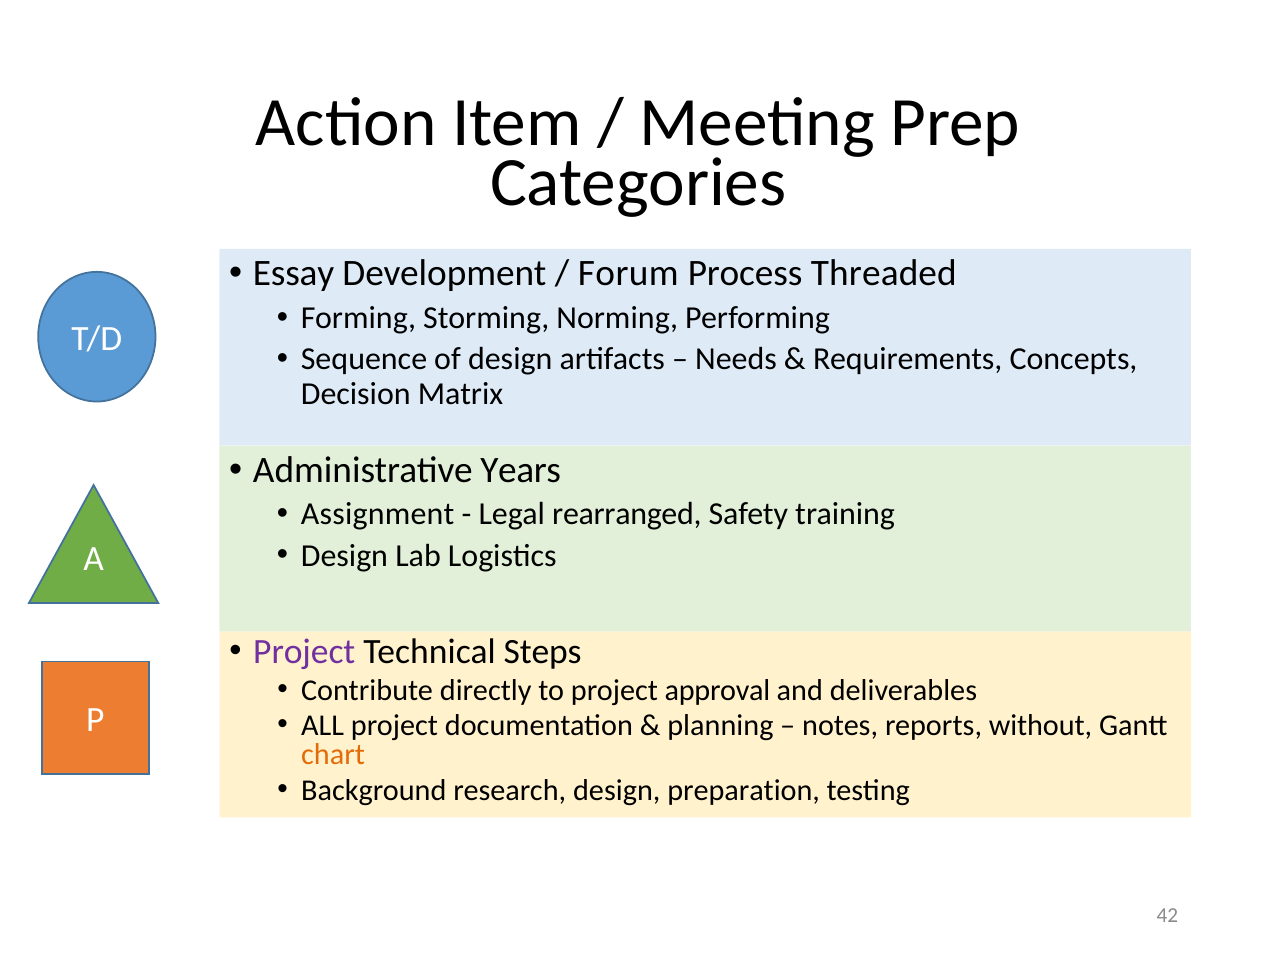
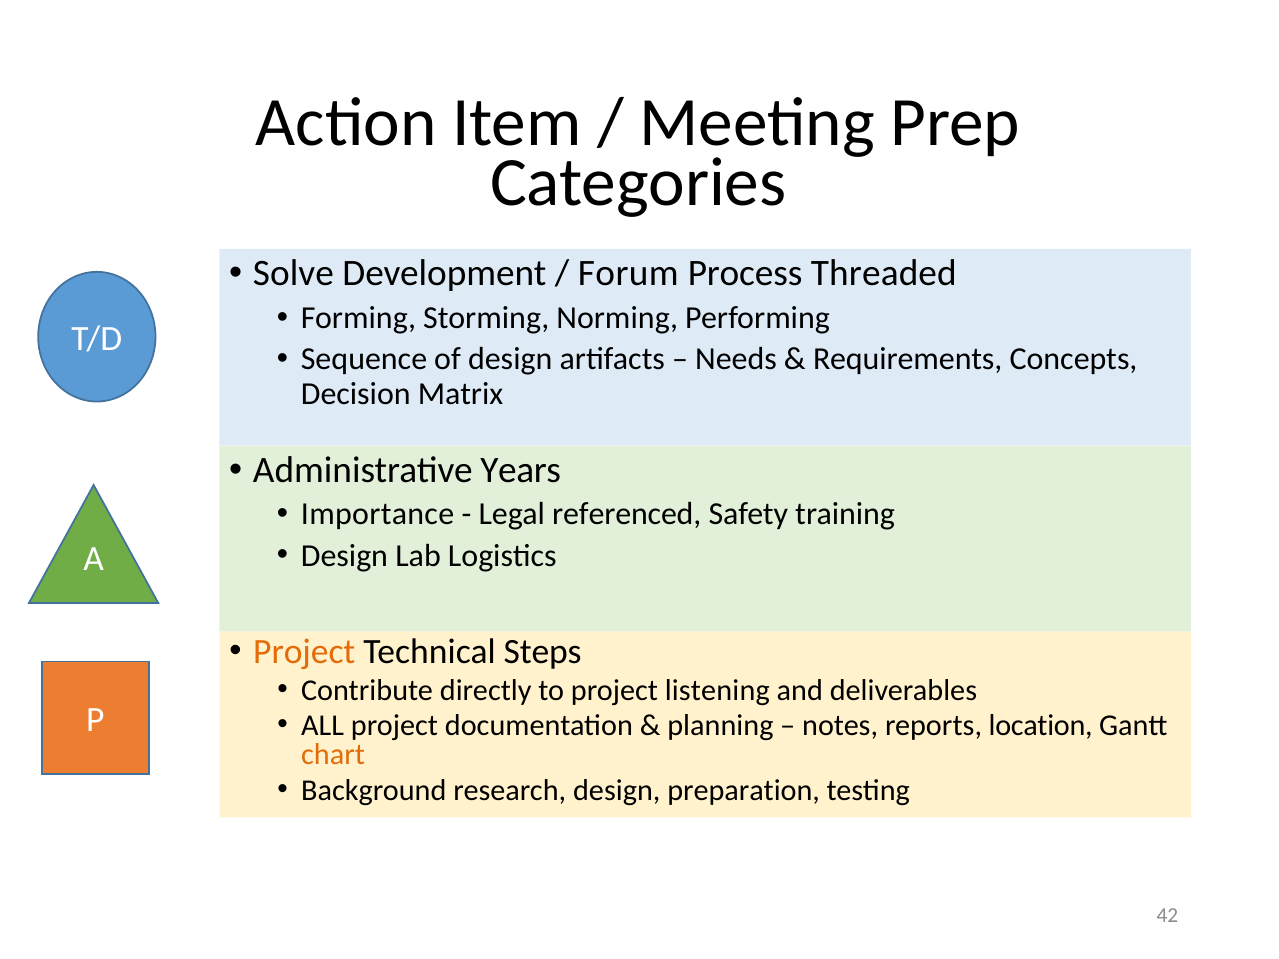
Essay: Essay -> Solve
Assignment: Assignment -> Importance
rearranged: rearranged -> referenced
Project at (304, 652) colour: purple -> orange
approval: approval -> listening
without: without -> location
